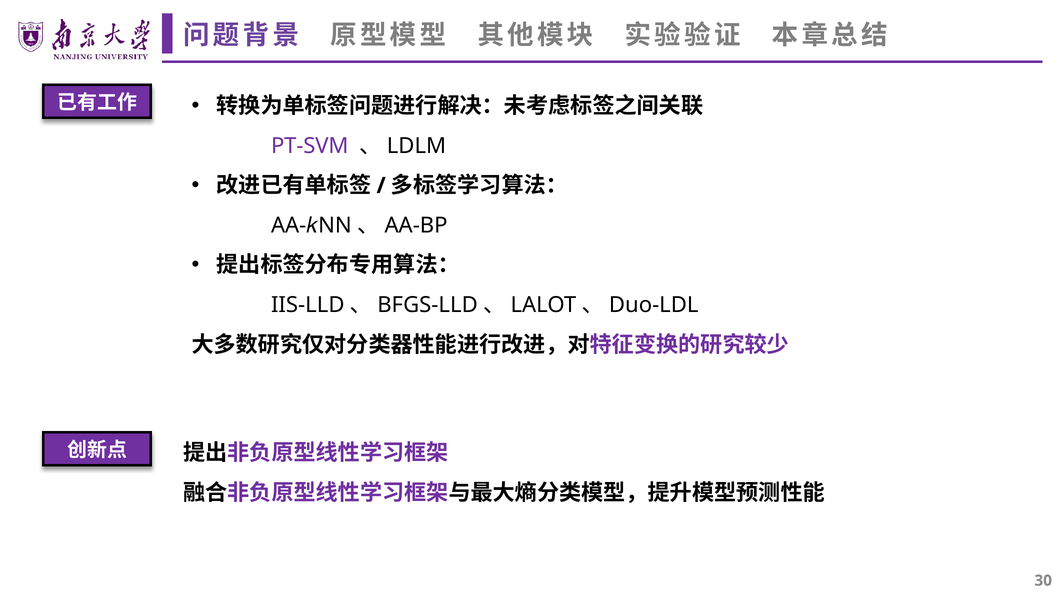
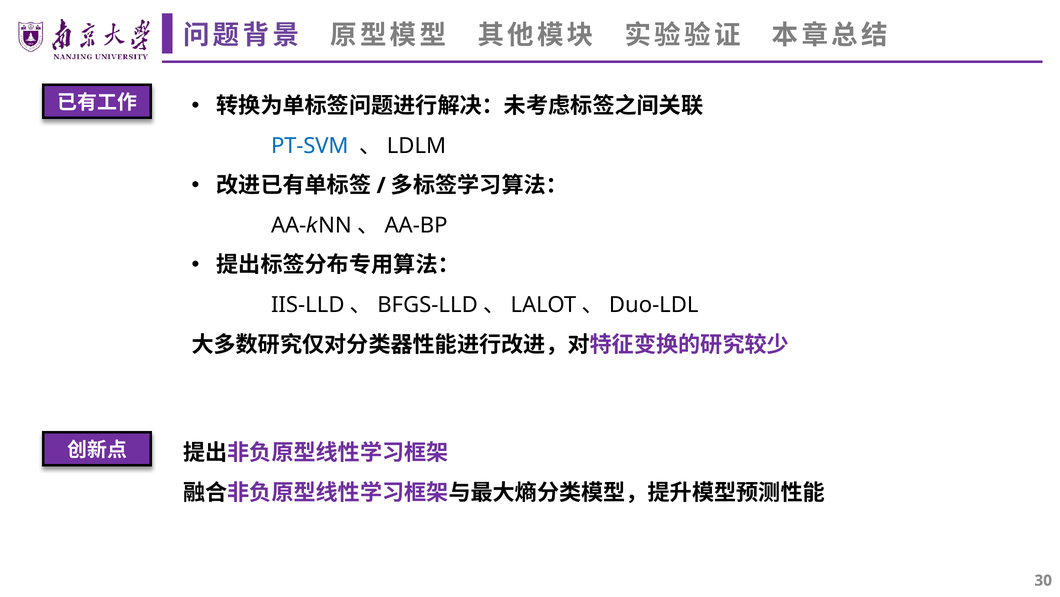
PT-SVM colour: purple -> blue
